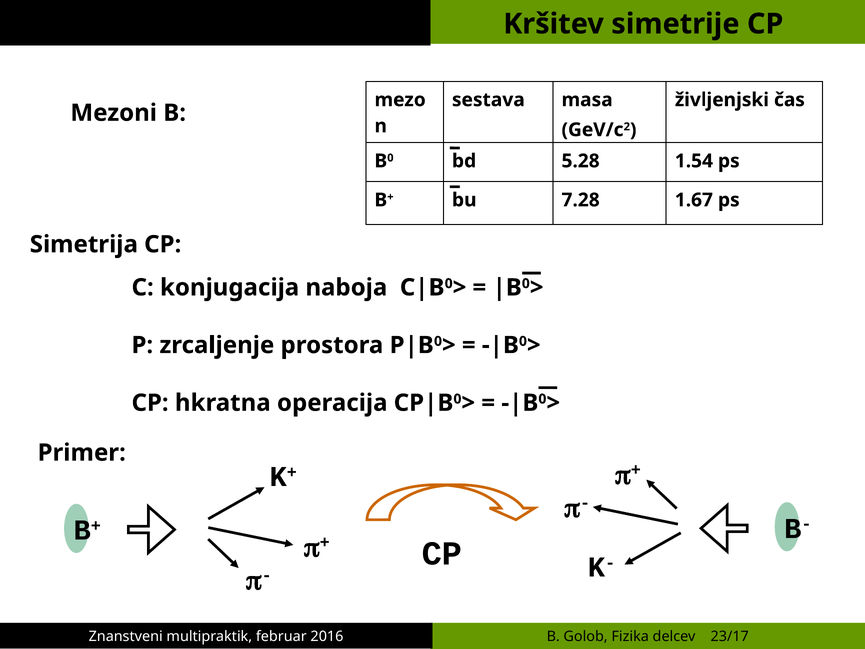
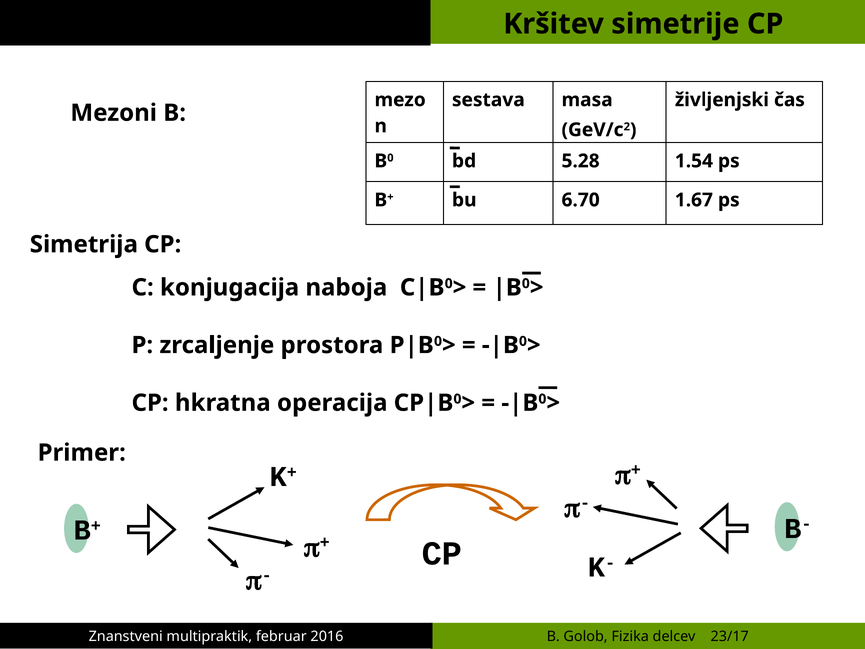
7.28: 7.28 -> 6.70
